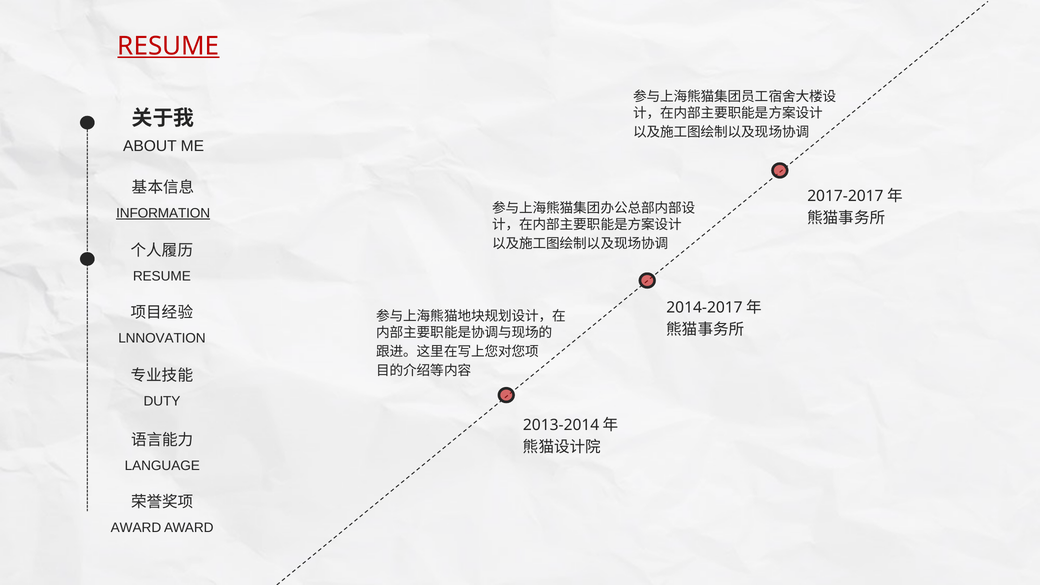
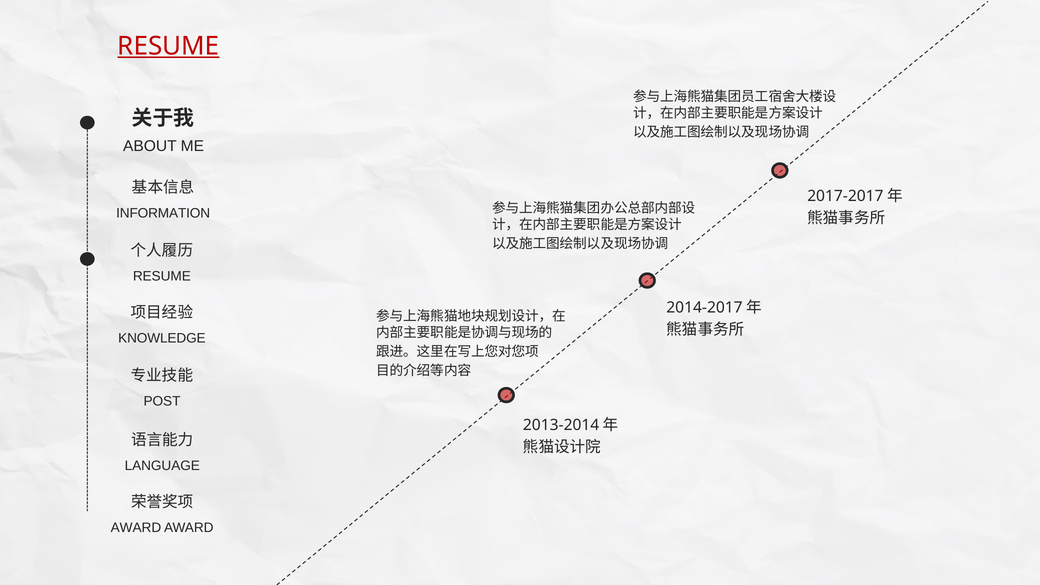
INFORMATION underline: present -> none
LNNOVATION: LNNOVATION -> KNOWLEDGE
DUTY: DUTY -> POST
